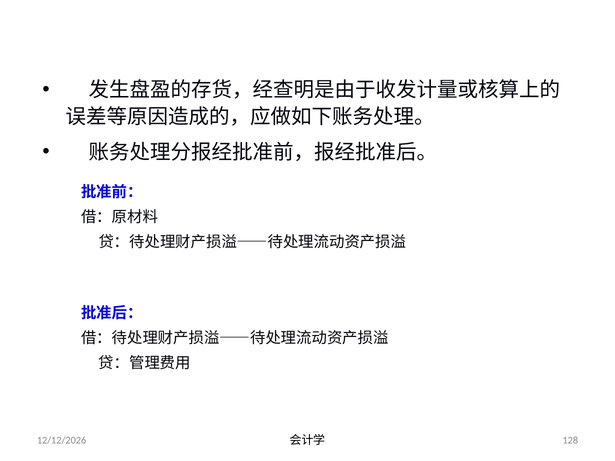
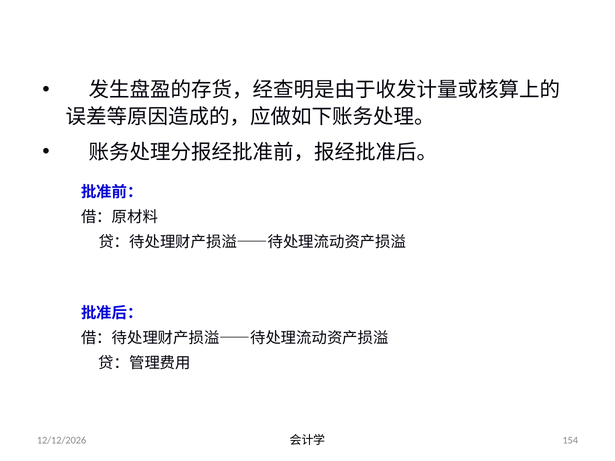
128: 128 -> 154
